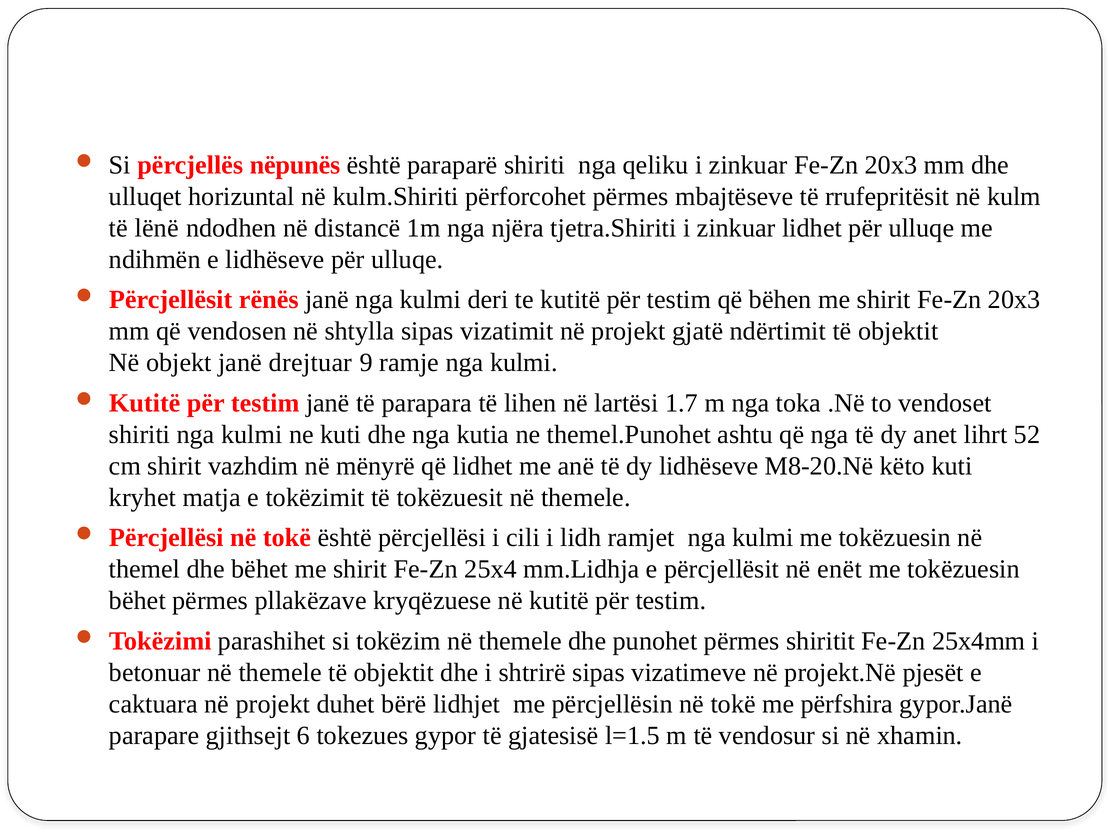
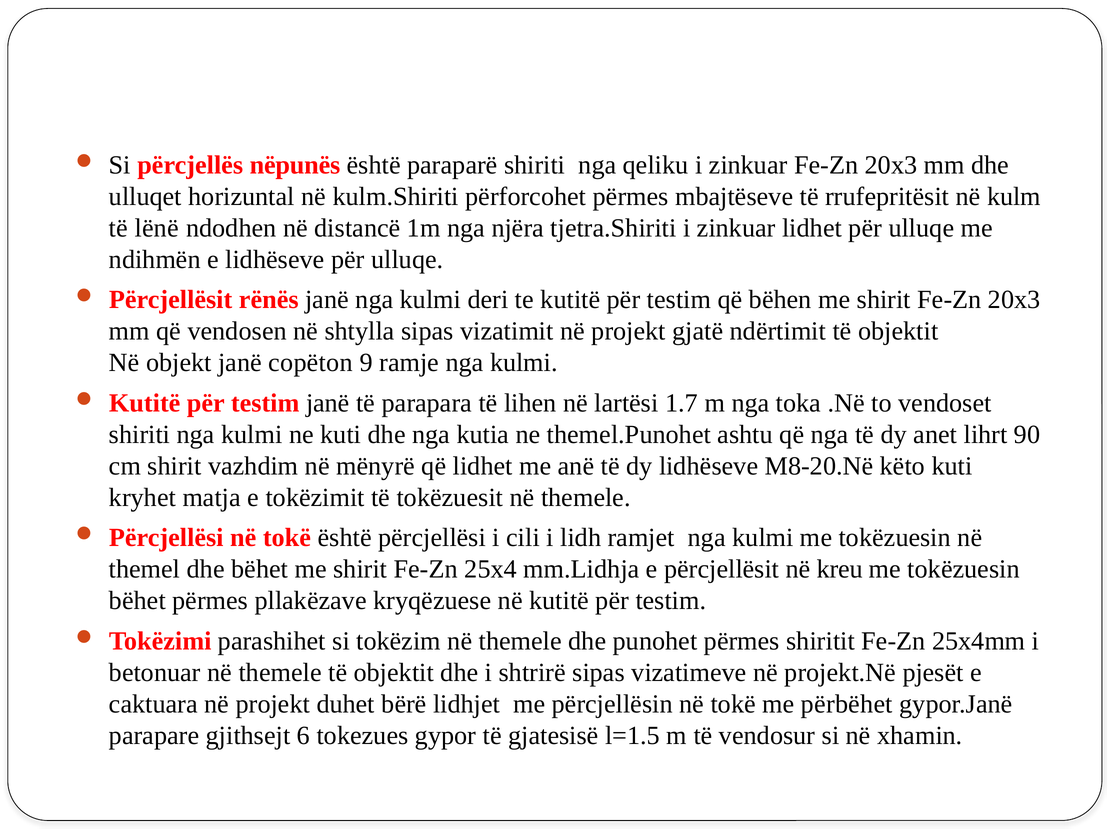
drejtuar: drejtuar -> copëton
52: 52 -> 90
enët: enët -> kreu
përfshira: përfshira -> përbëhet
